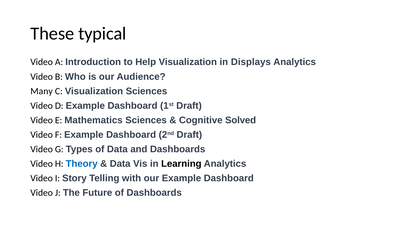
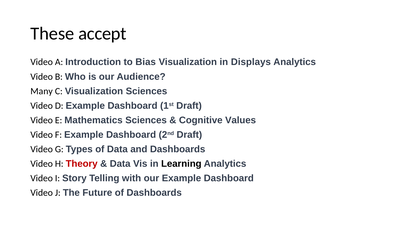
typical: typical -> accept
Help: Help -> Bias
Solved: Solved -> Values
Theory colour: blue -> red
